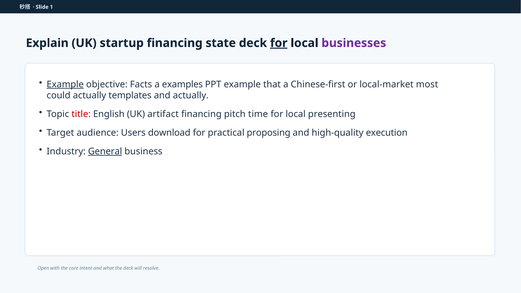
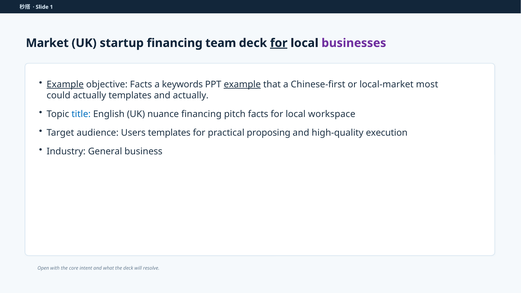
Explain: Explain -> Market
state: state -> team
examples: examples -> keywords
example at (242, 84) underline: none -> present
title colour: red -> blue
artifact: artifact -> nuance
pitch time: time -> facts
presenting: presenting -> workspace
Users download: download -> templates
General underline: present -> none
